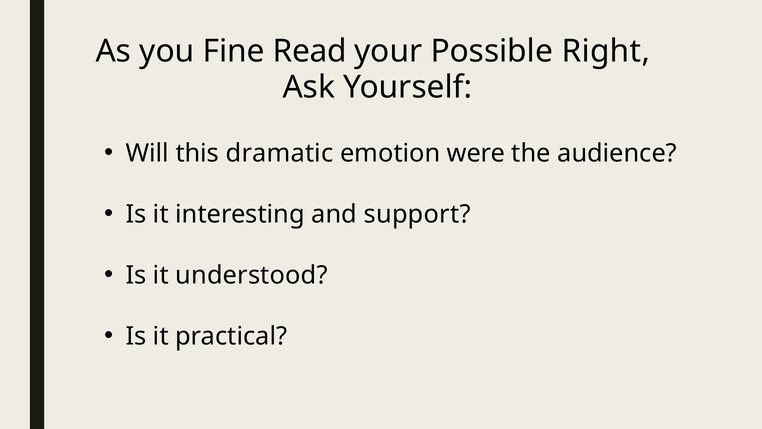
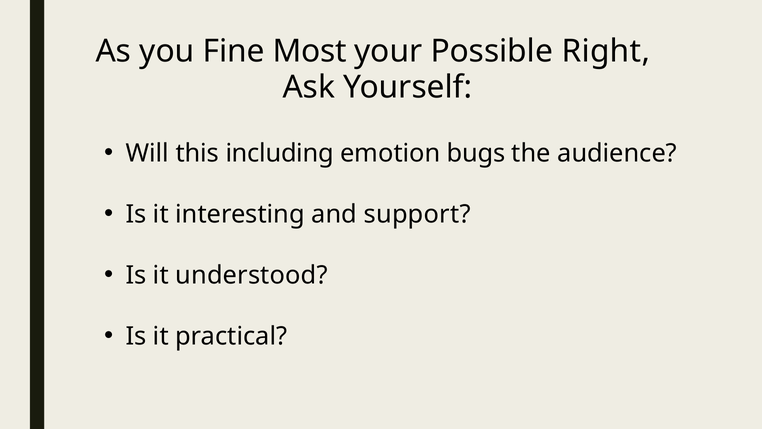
Read: Read -> Most
dramatic: dramatic -> including
were: were -> bugs
